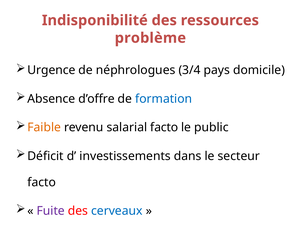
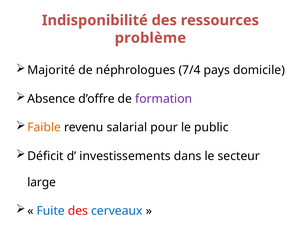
Urgence: Urgence -> Majorité
3/4: 3/4 -> 7/4
formation colour: blue -> purple
salarial facto: facto -> pour
facto at (42, 182): facto -> large
Fuite colour: purple -> blue
